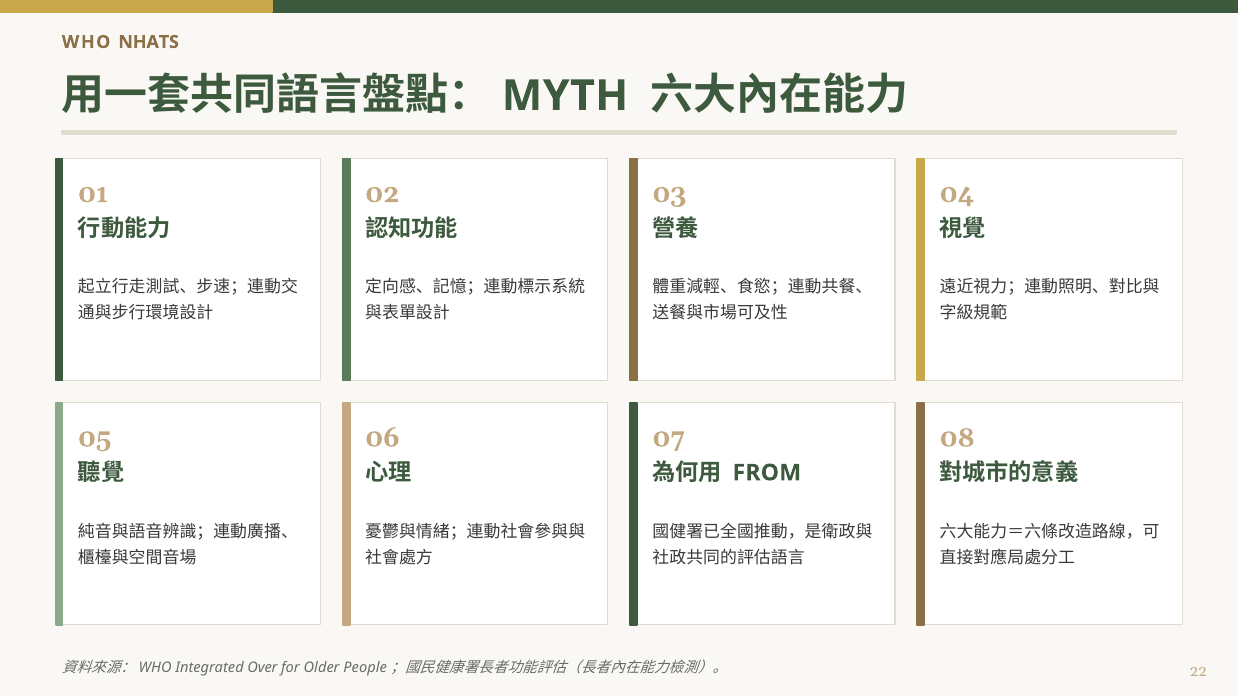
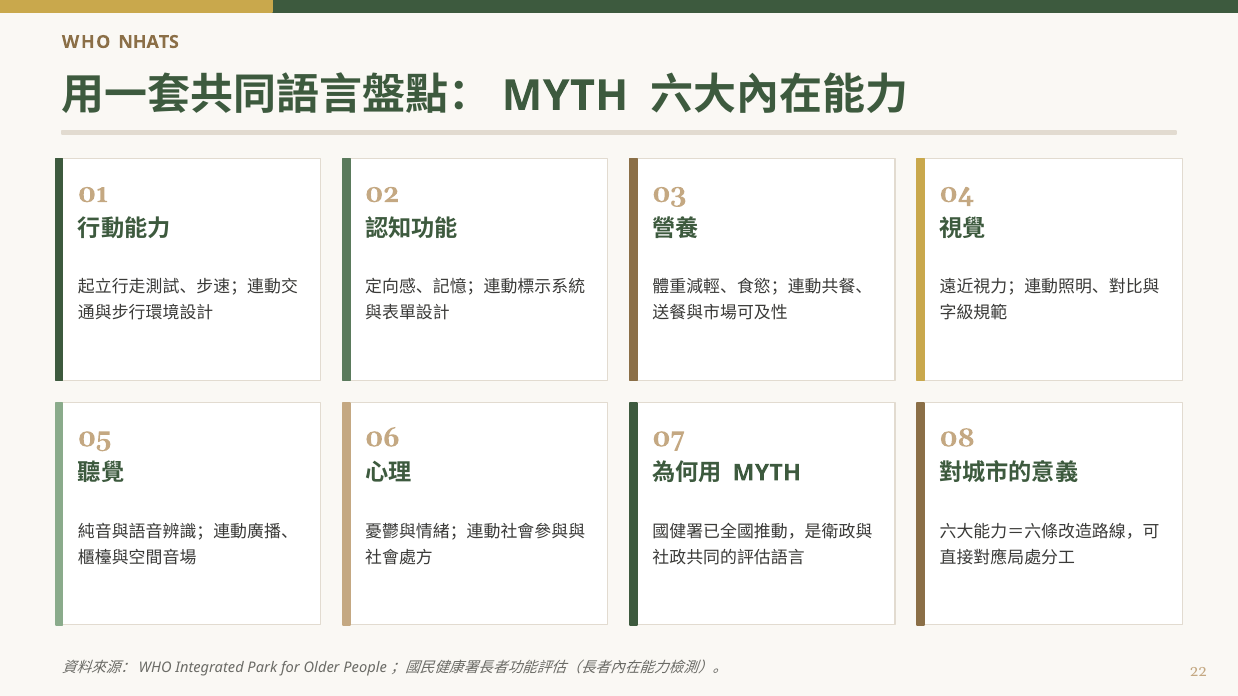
FROM at (767, 473): FROM -> MYTH
Over: Over -> Park
